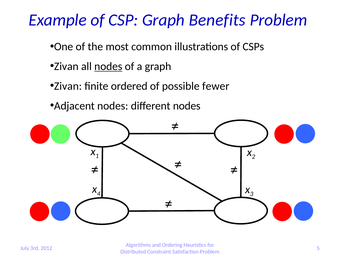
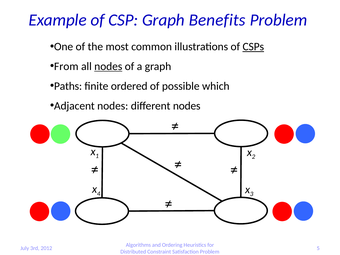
CSPs underline: none -> present
Zivan at (66, 66): Zivan -> From
Zivan at (68, 86): Zivan -> Paths
fewer: fewer -> which
